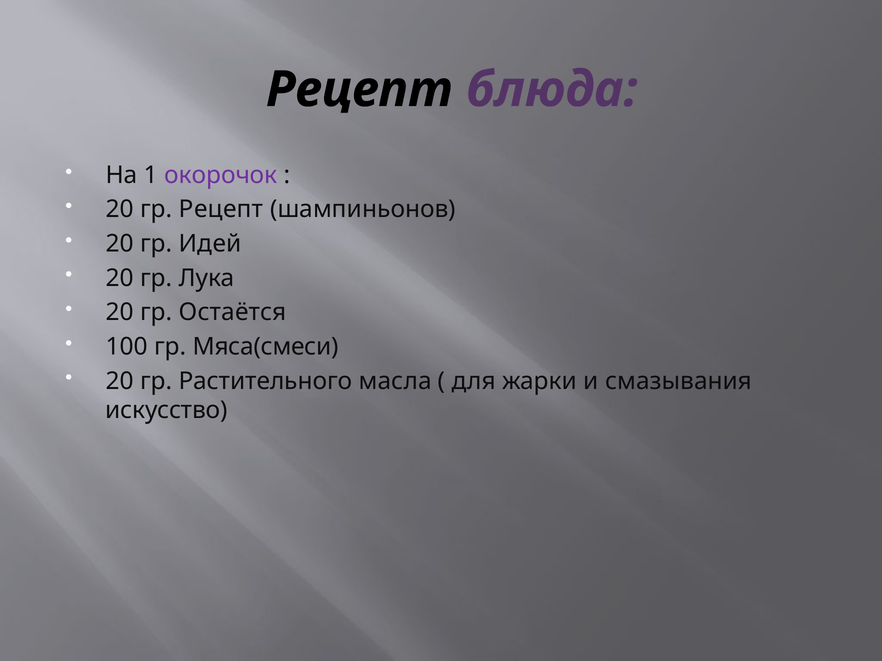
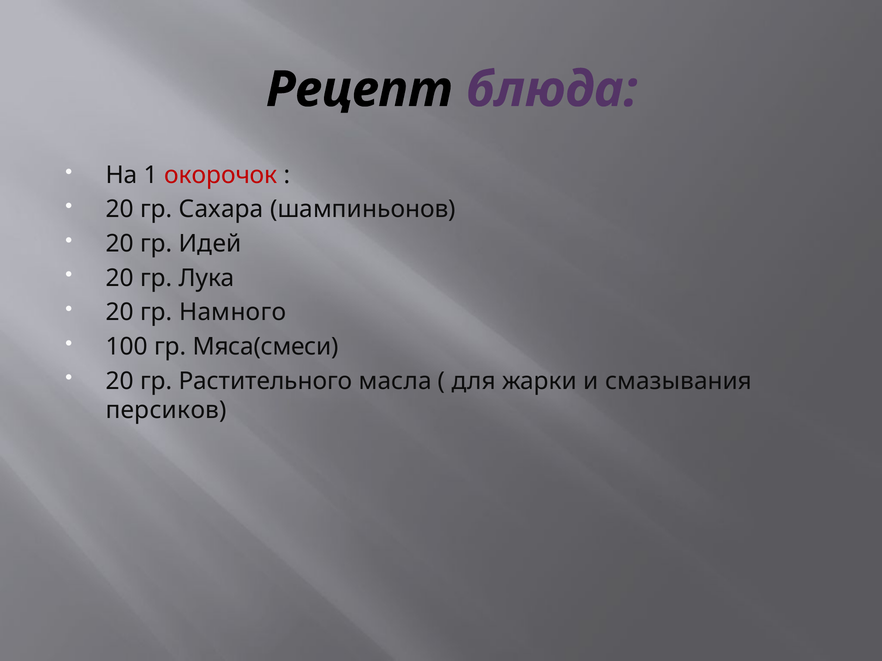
окорочок colour: purple -> red
гр Рецепт: Рецепт -> Сахара
Остаётся: Остаётся -> Намного
искусство: искусство -> персиков
